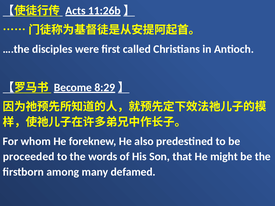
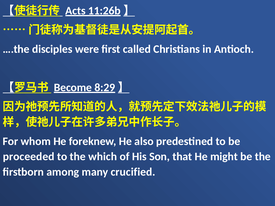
words: words -> which
defamed: defamed -> crucified
